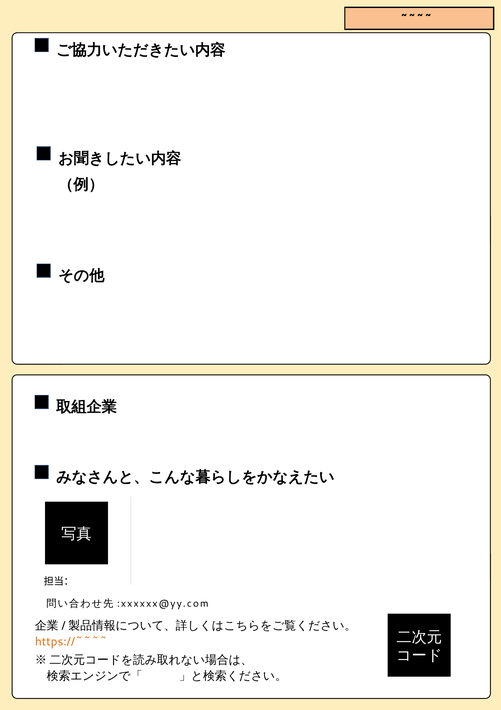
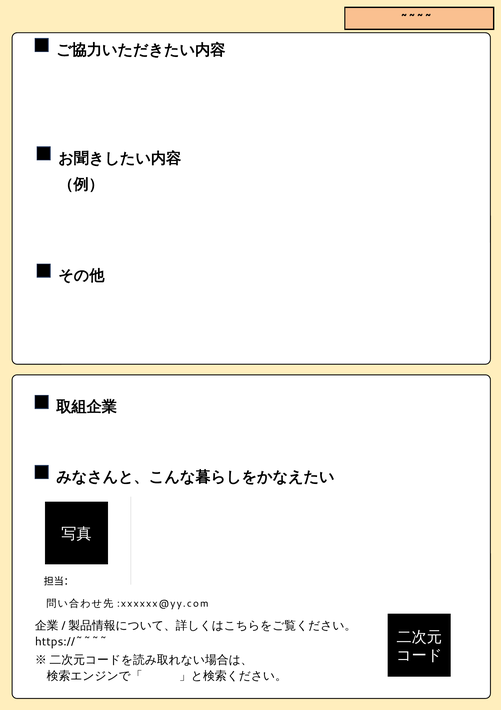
https://~~~~ colour: orange -> black
